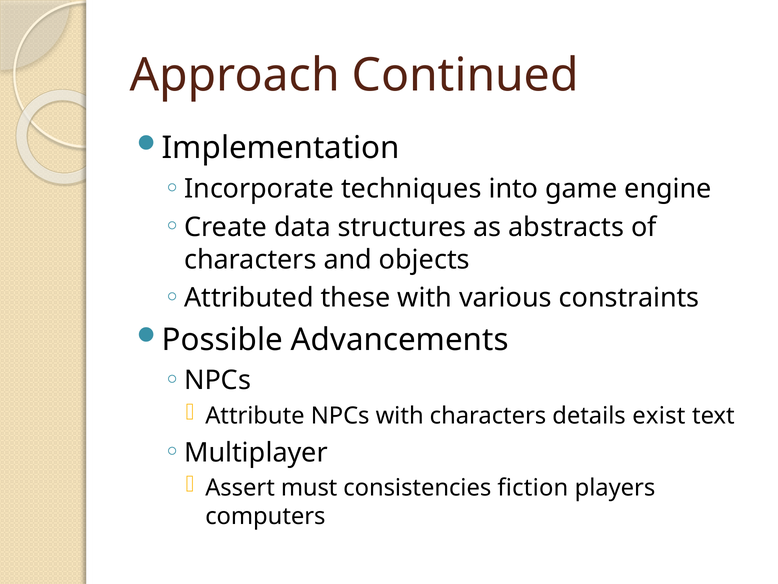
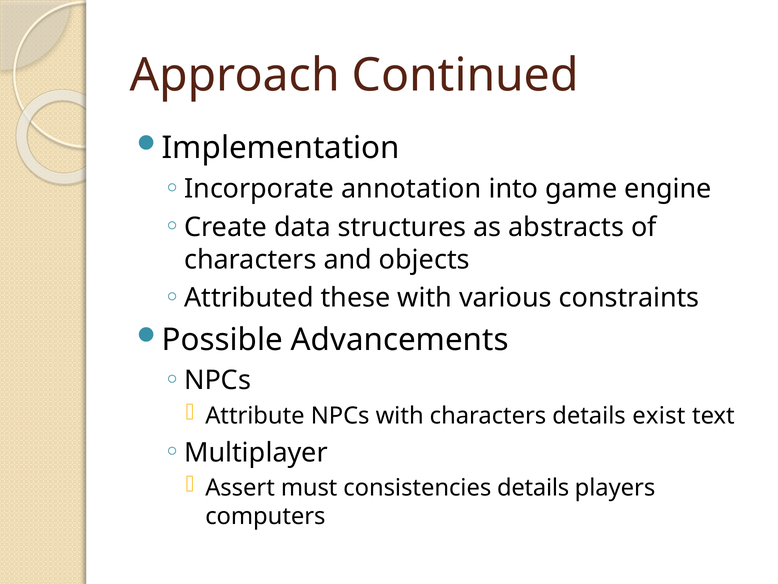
techniques: techniques -> annotation
consistencies fiction: fiction -> details
